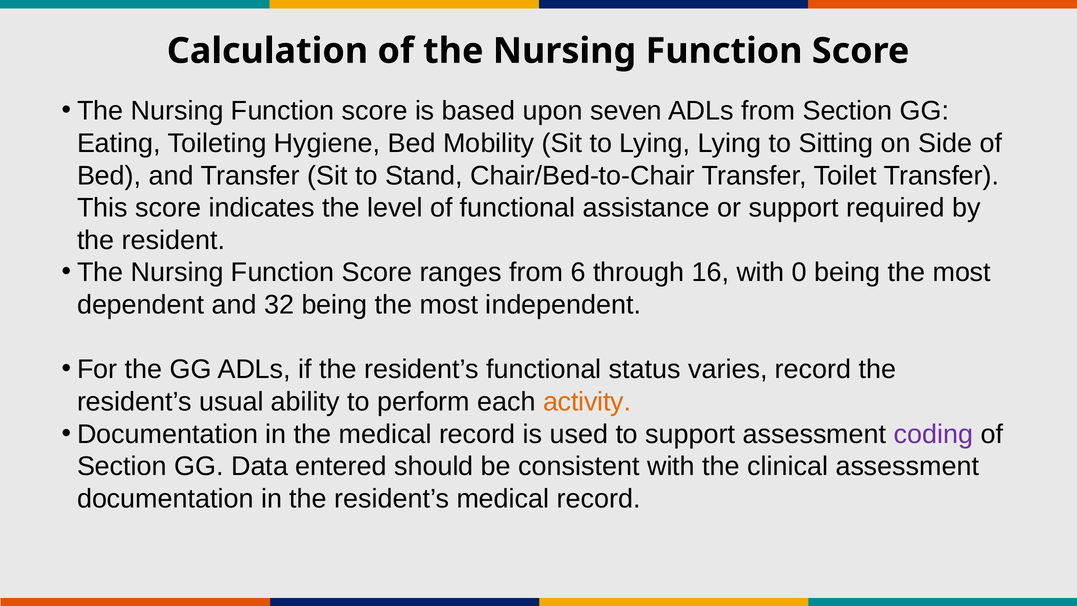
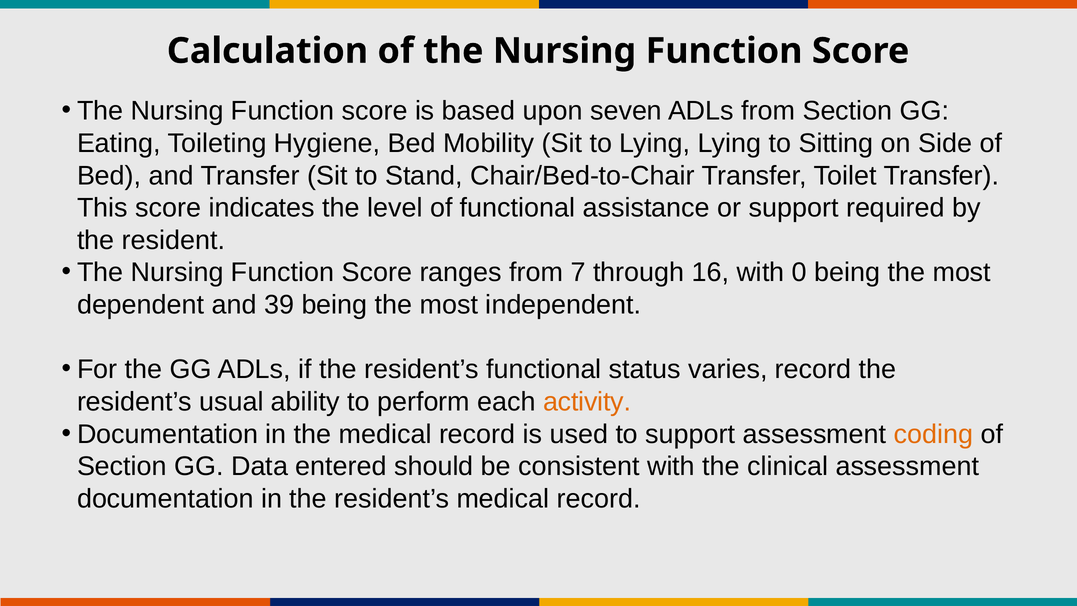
6: 6 -> 7
32: 32 -> 39
coding colour: purple -> orange
